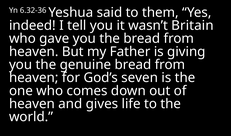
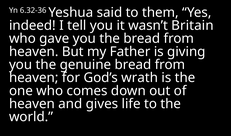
seven: seven -> wrath
